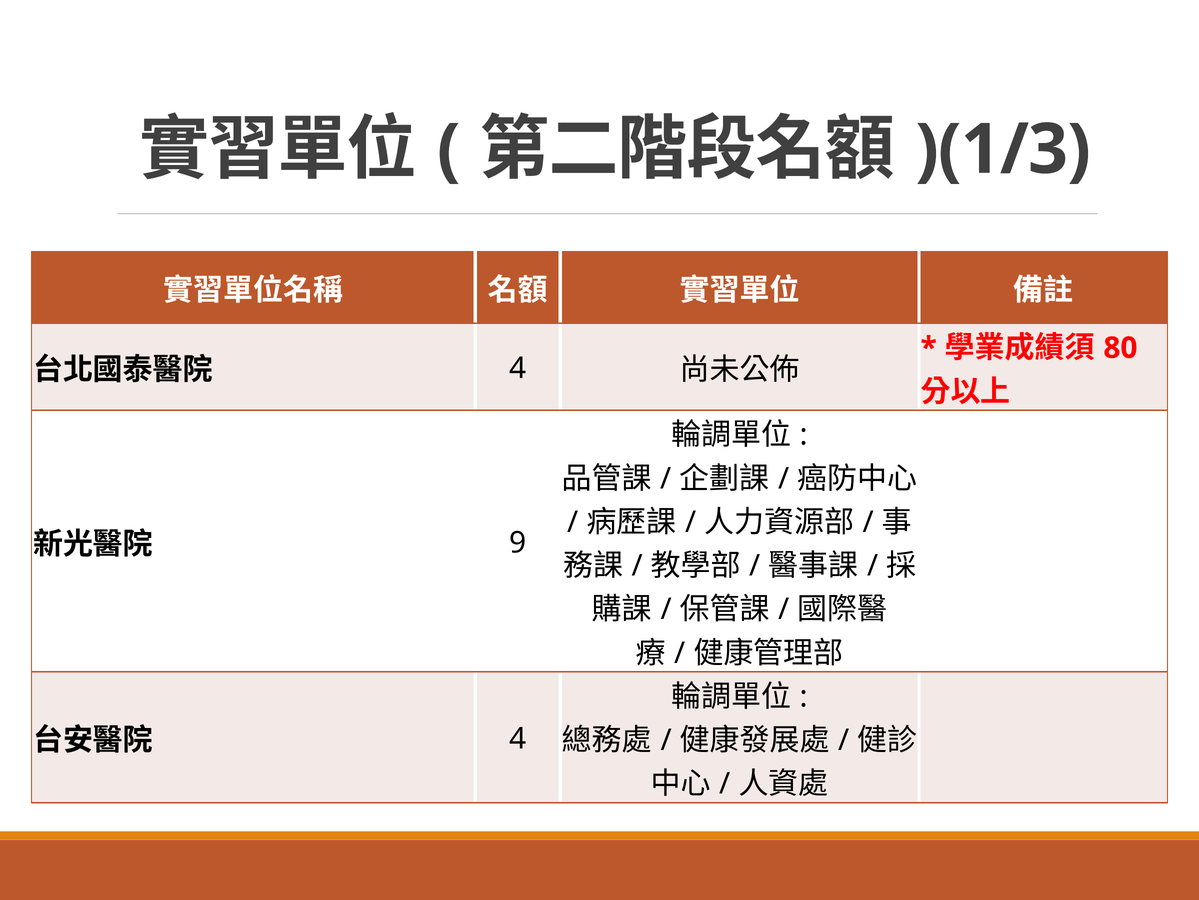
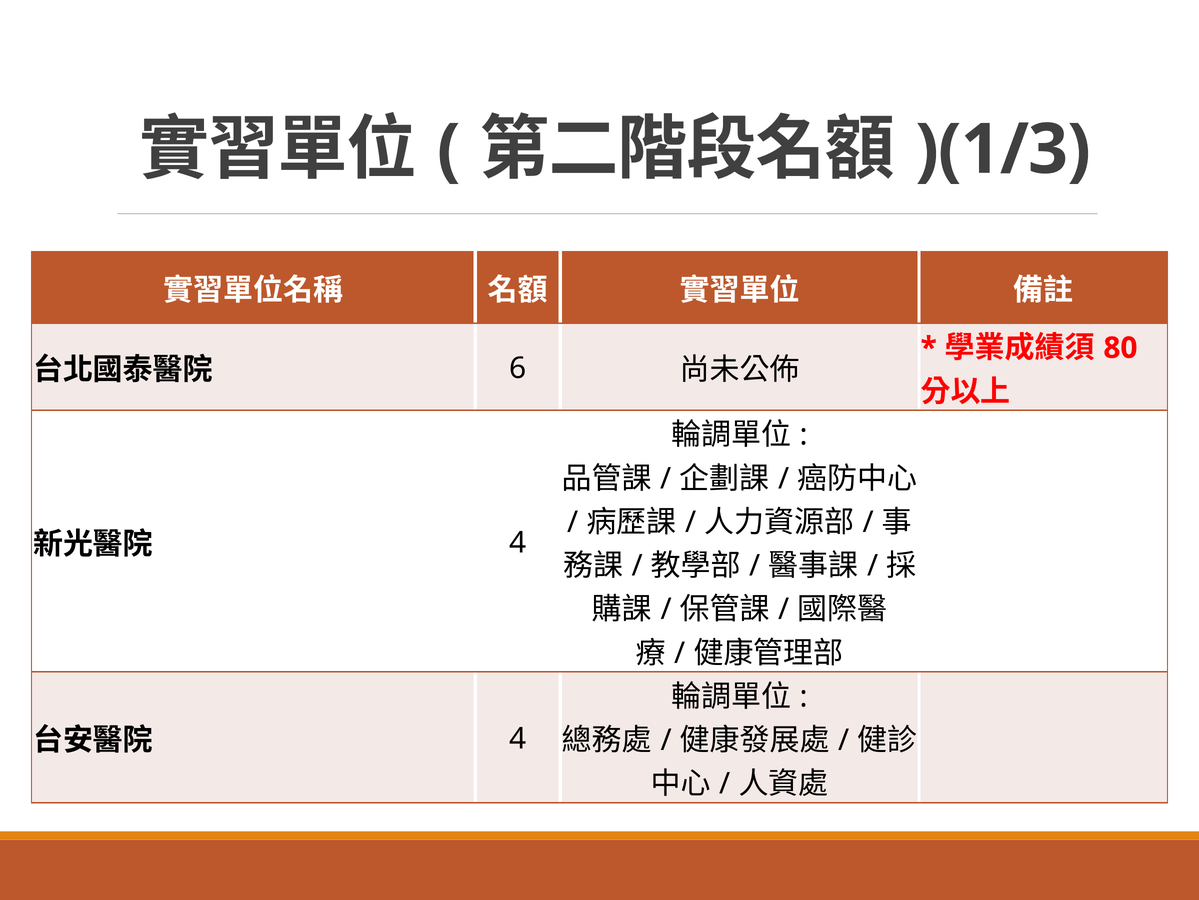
4 at (518, 368): 4 -> 6
9 at (518, 542): 9 -> 4
